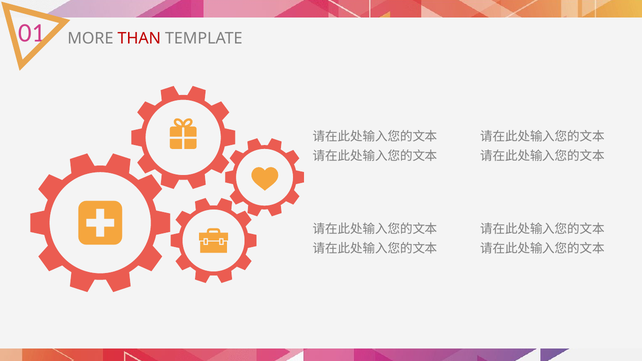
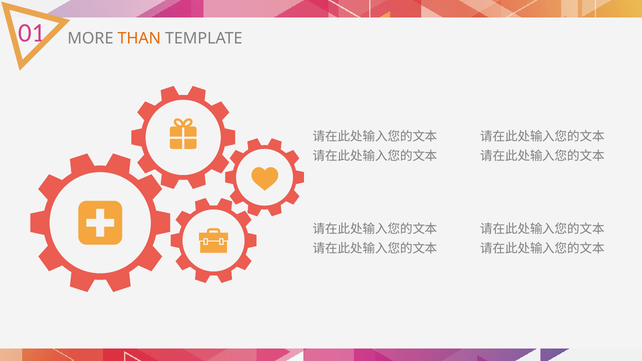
THAN colour: red -> orange
